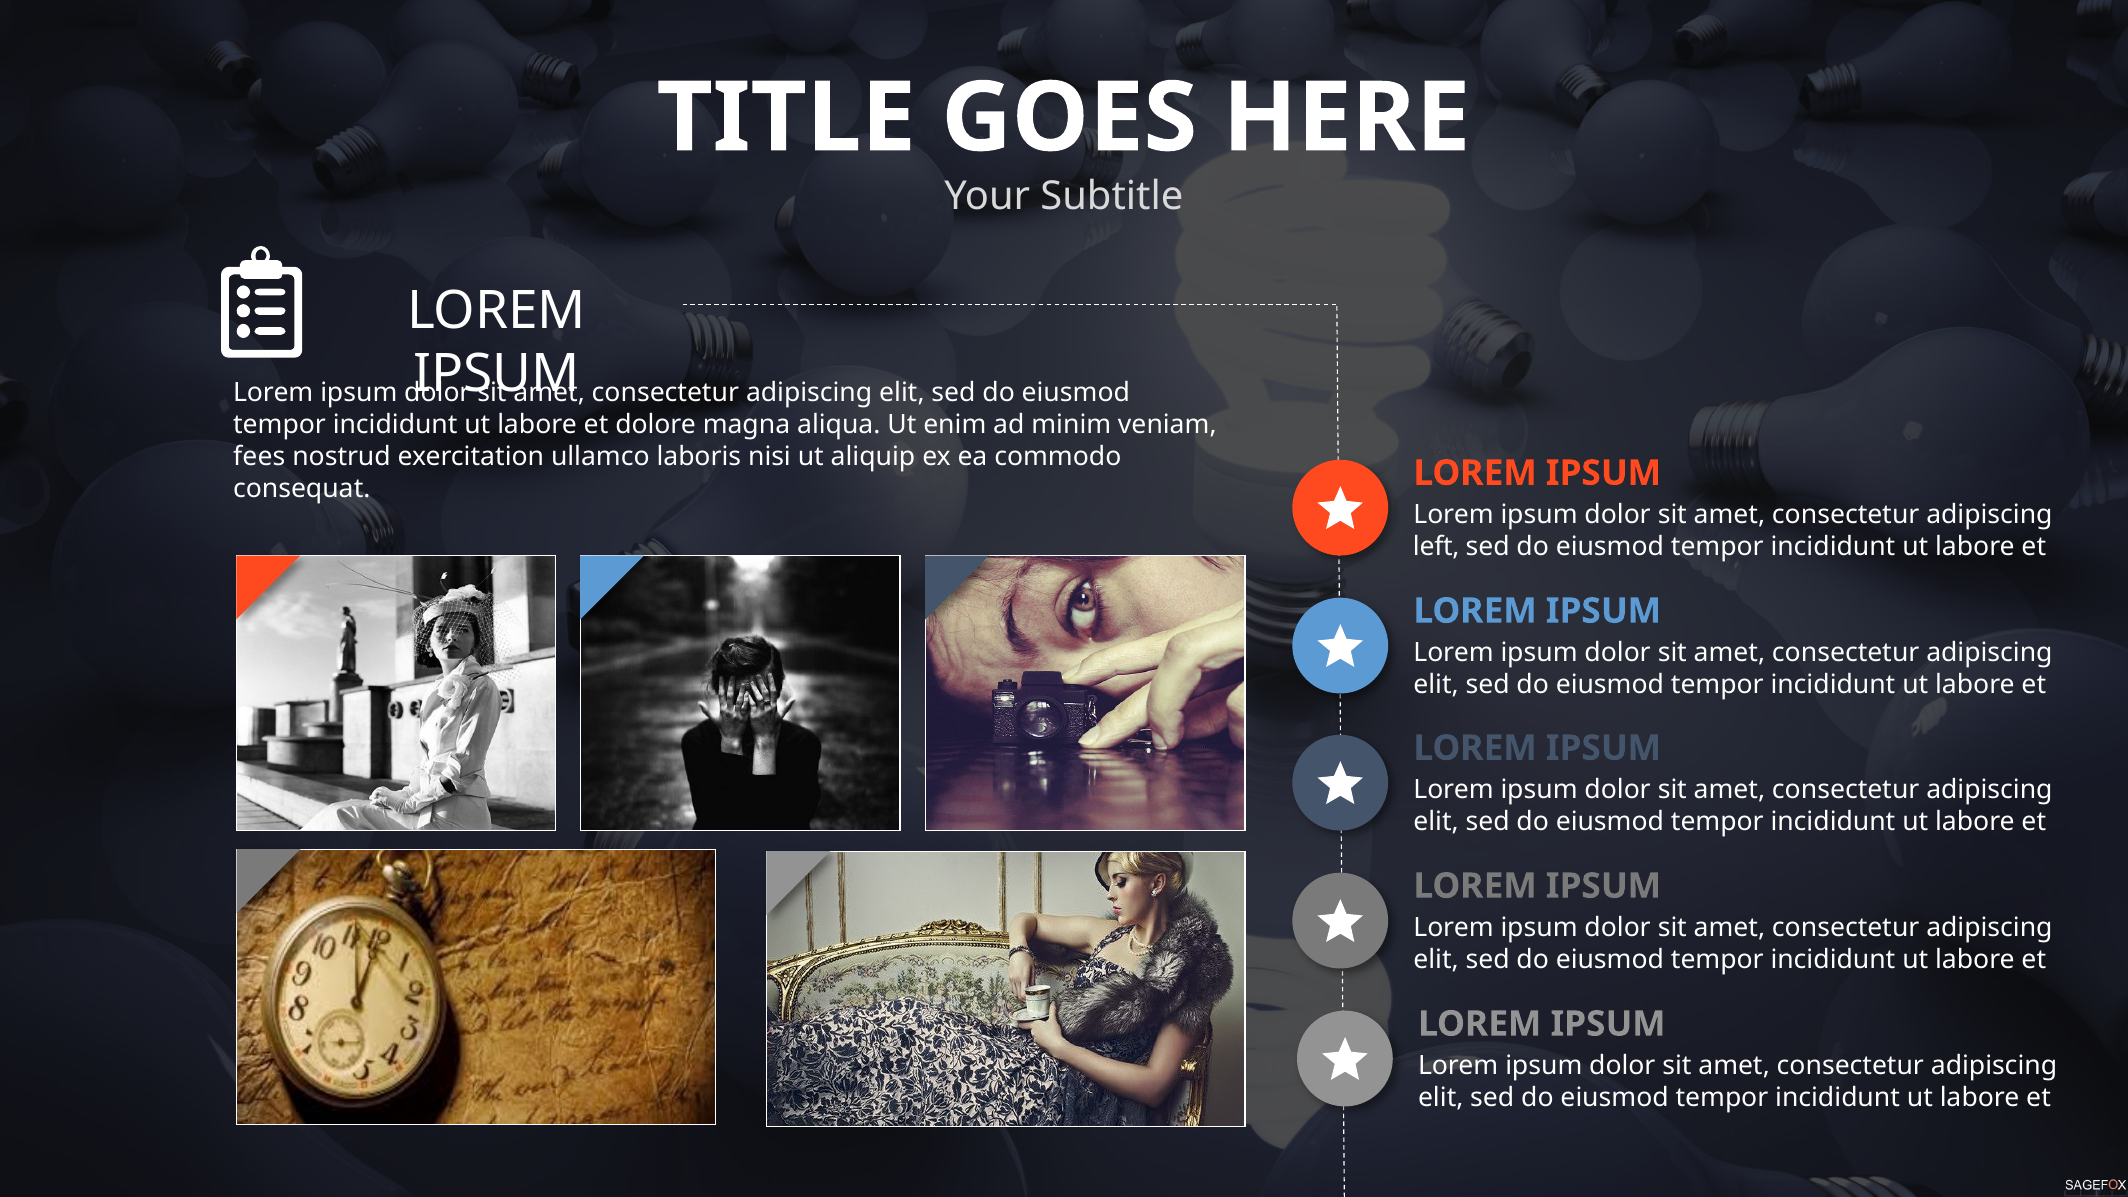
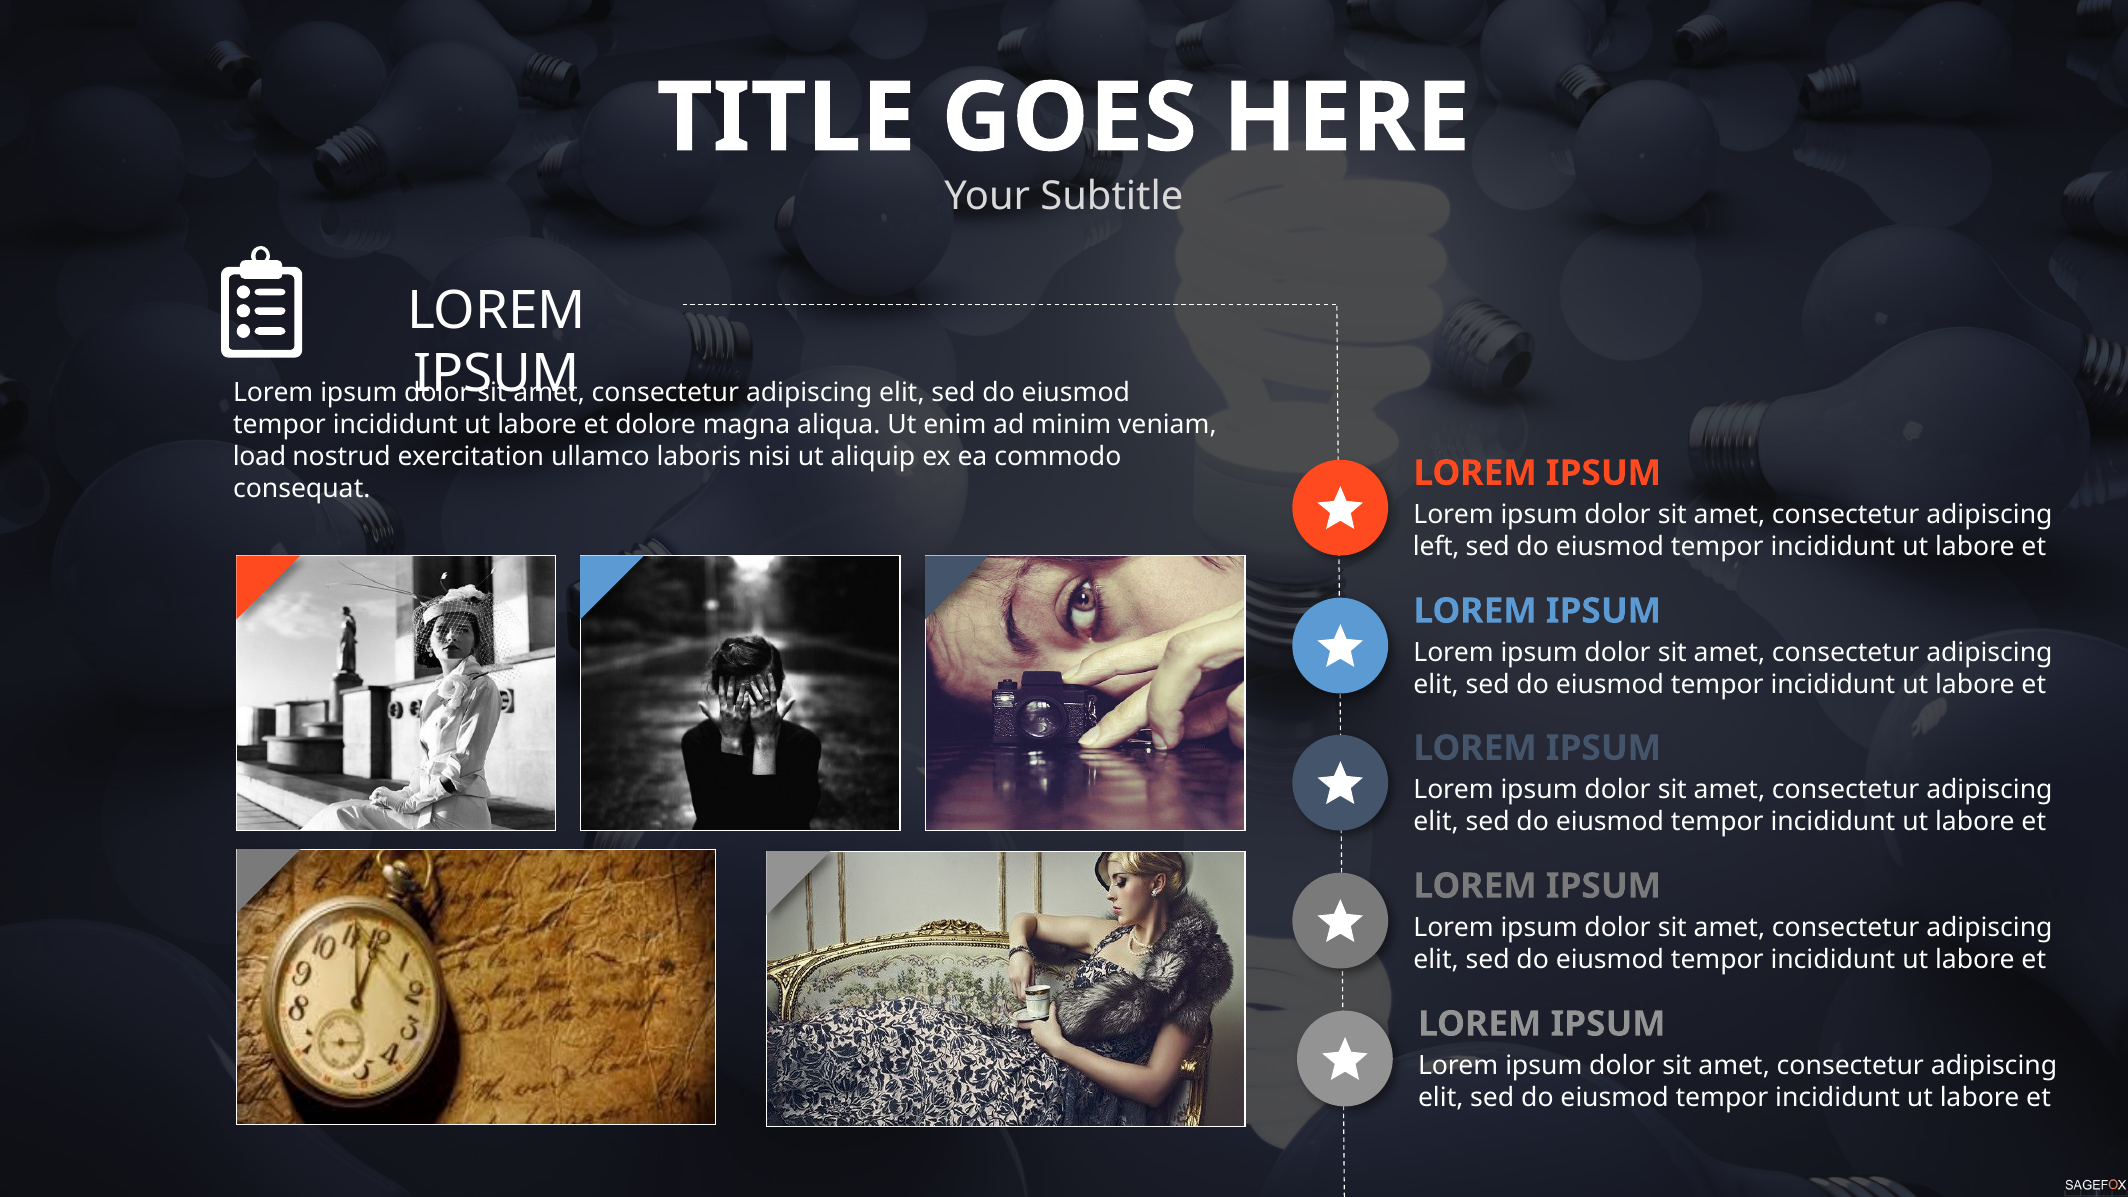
fees: fees -> load
